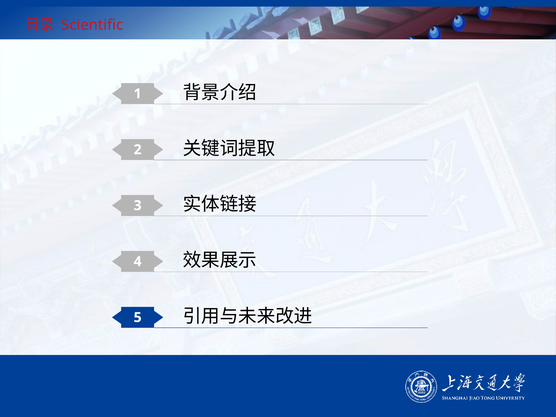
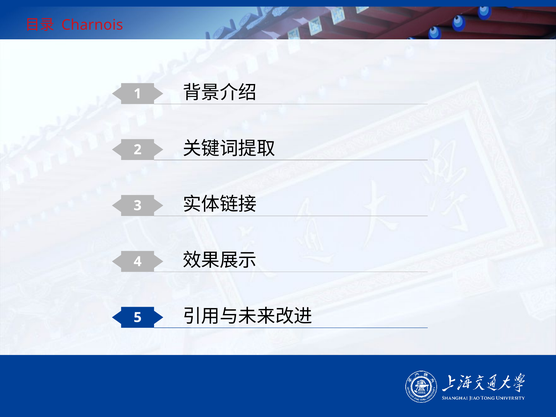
Scientific: Scientific -> Charnois
